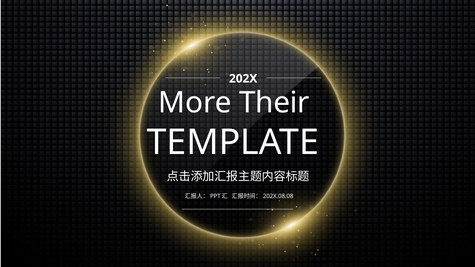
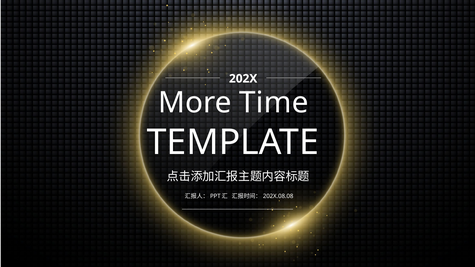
Their: Their -> Time
